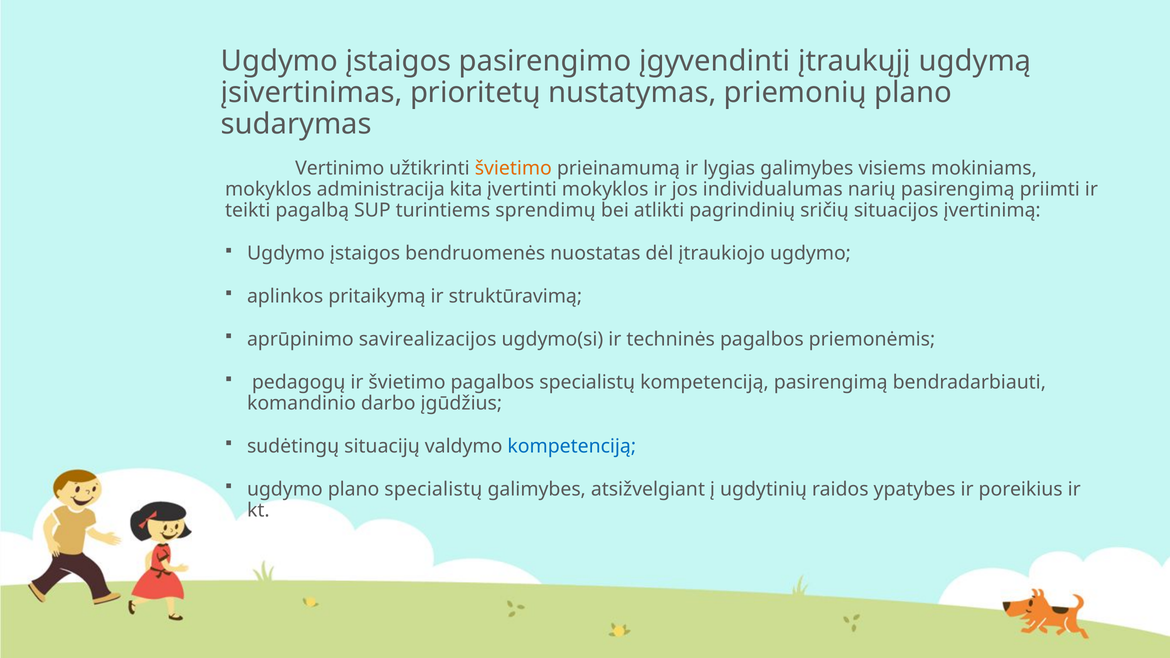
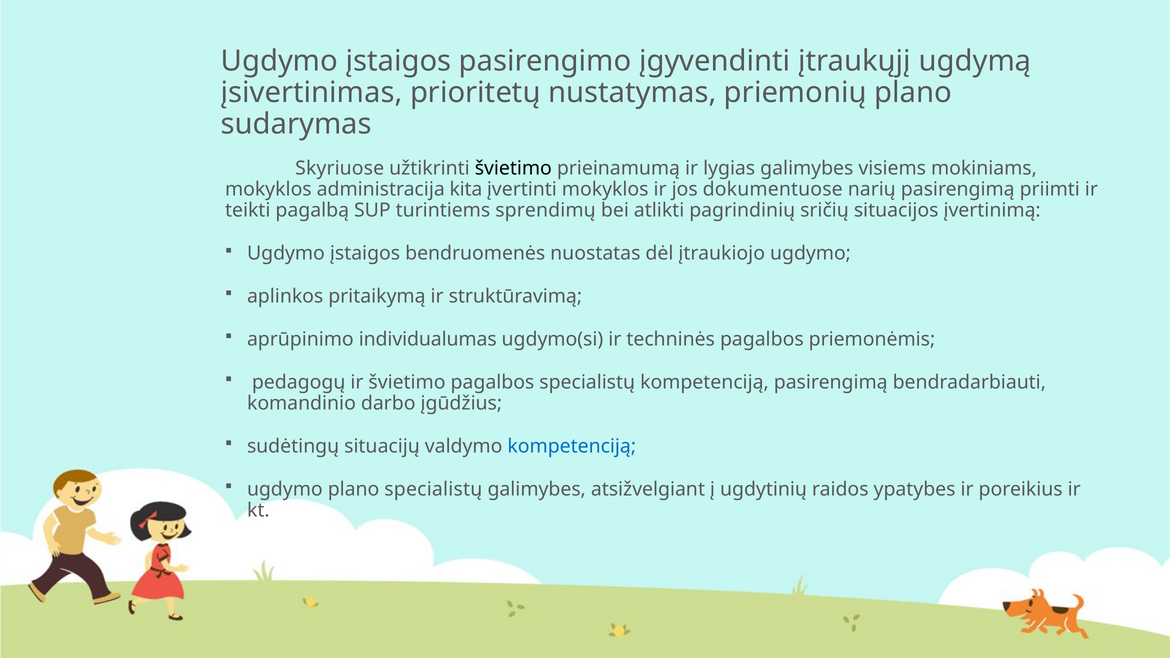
Vertinimo: Vertinimo -> Skyriuose
švietimo at (513, 168) colour: orange -> black
individualumas: individualumas -> dokumentuose
savirealizacijos: savirealizacijos -> individualumas
